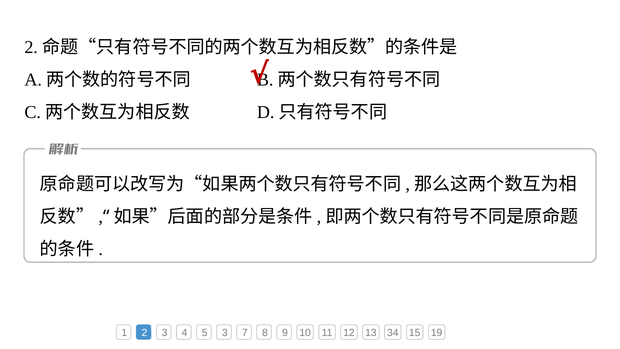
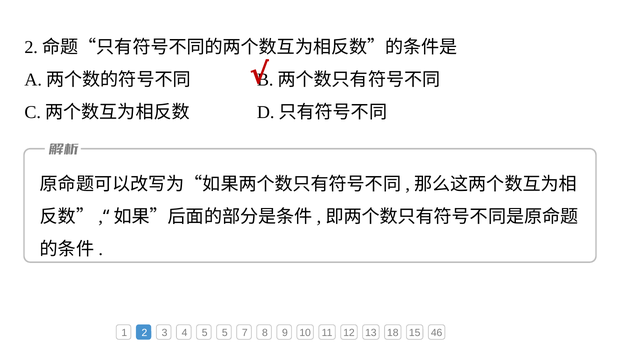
5 3: 3 -> 5
34: 34 -> 18
19: 19 -> 46
